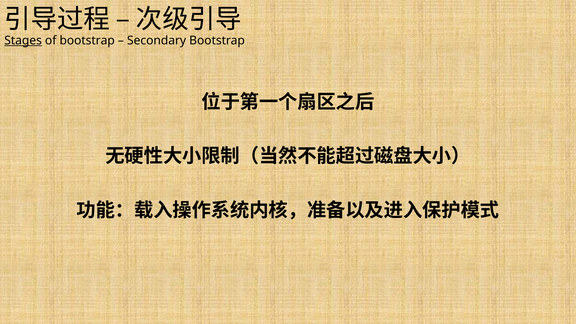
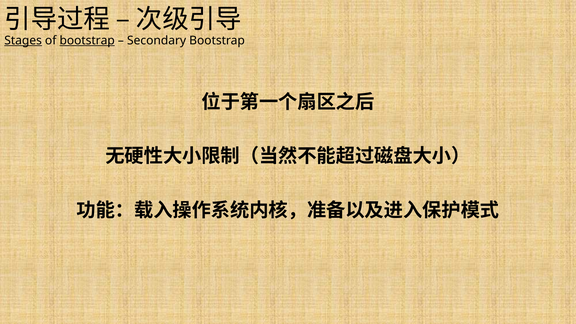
bootstrap at (87, 40) underline: none -> present
